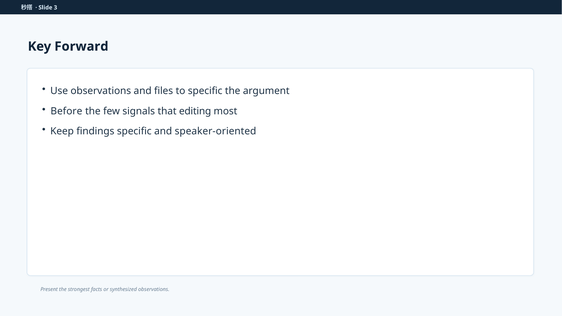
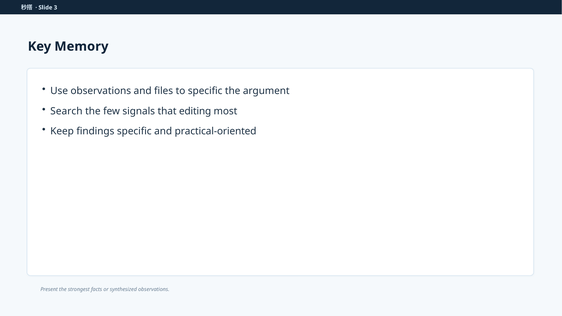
Forward: Forward -> Memory
Before: Before -> Search
speaker-oriented: speaker-oriented -> practical-oriented
